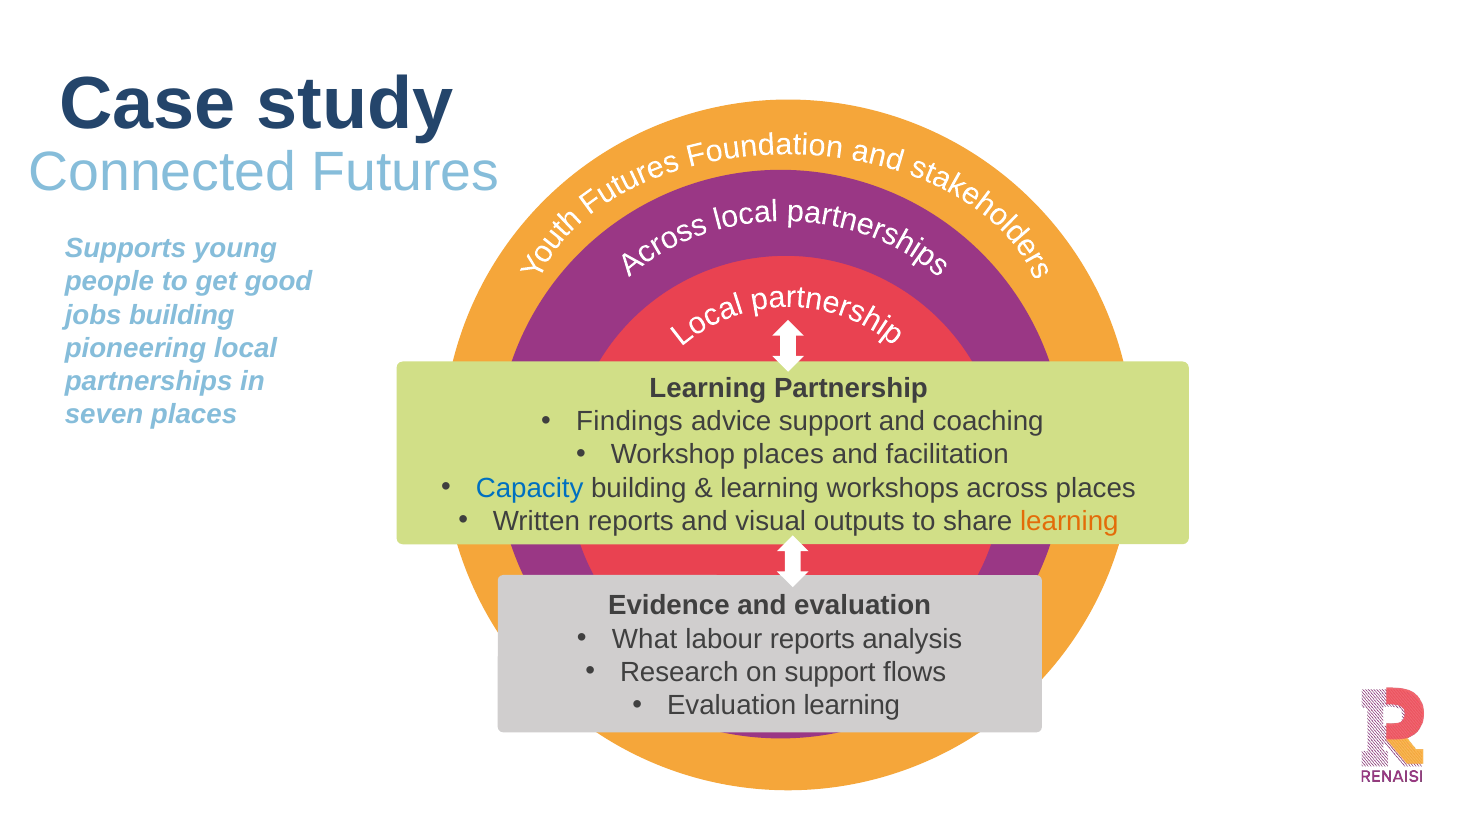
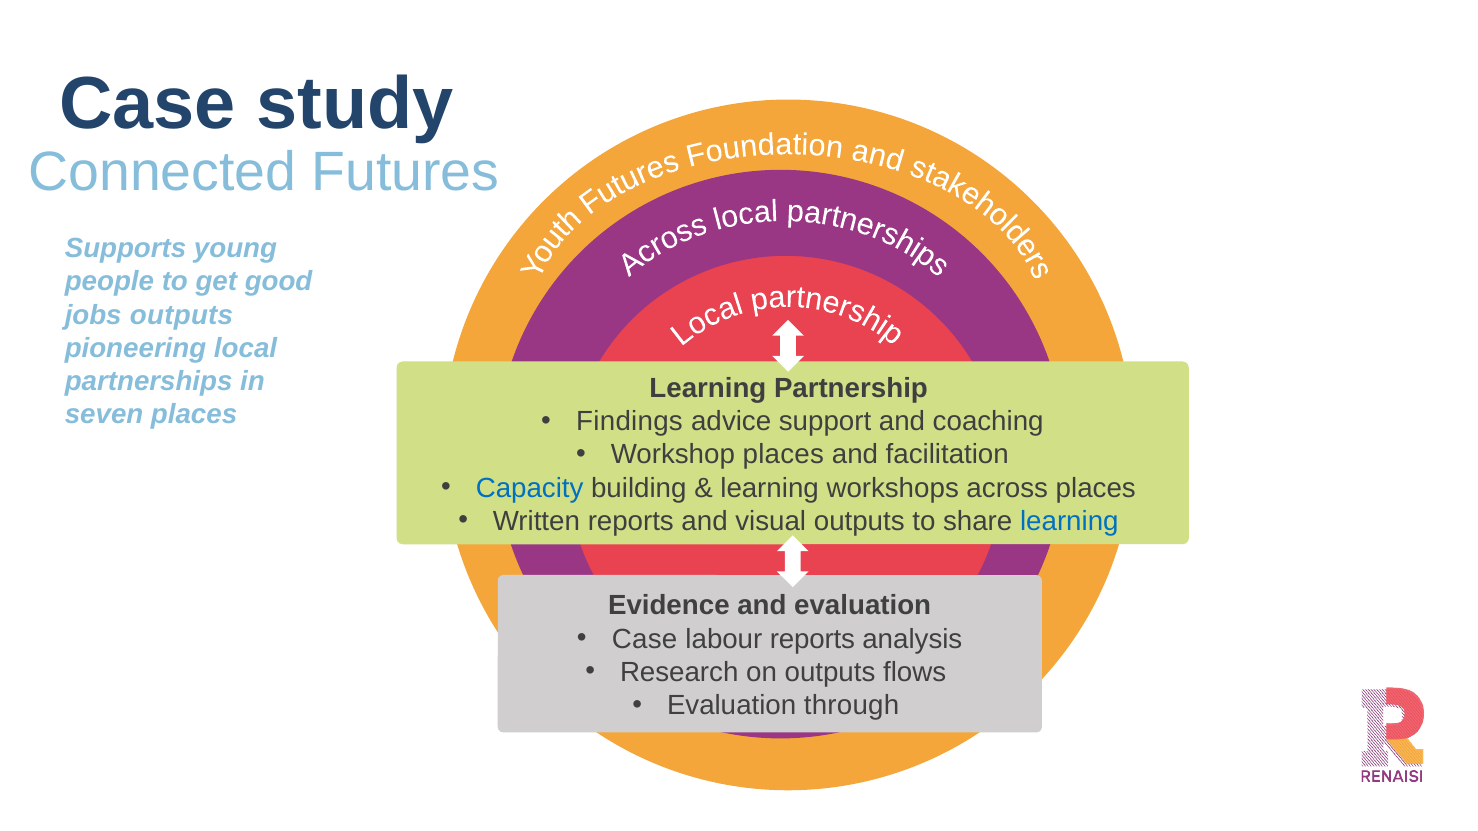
jobs building: building -> outputs
learning at (1069, 521) colour: orange -> blue
What at (645, 639): What -> Case
on support: support -> outputs
Evaluation learning: learning -> through
